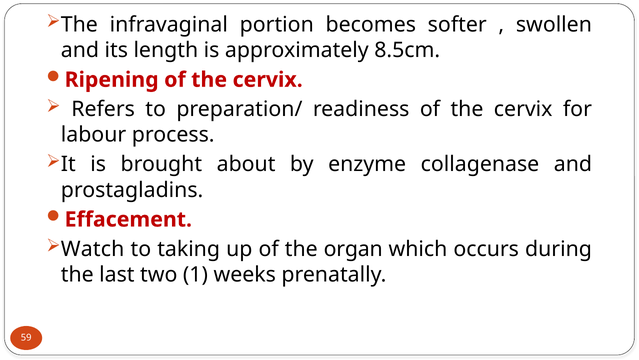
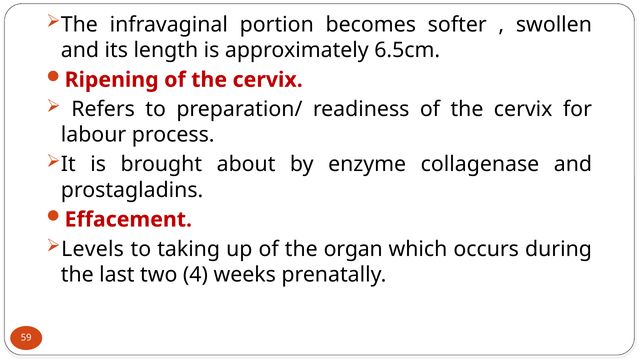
8.5cm: 8.5cm -> 6.5cm
Watch: Watch -> Levels
1: 1 -> 4
